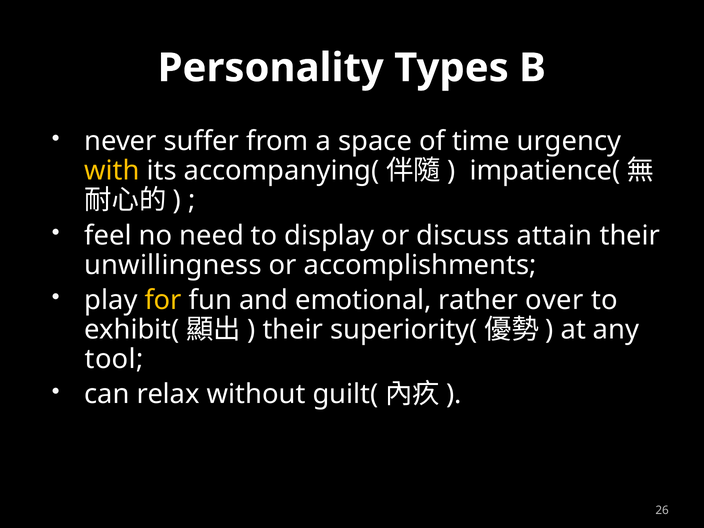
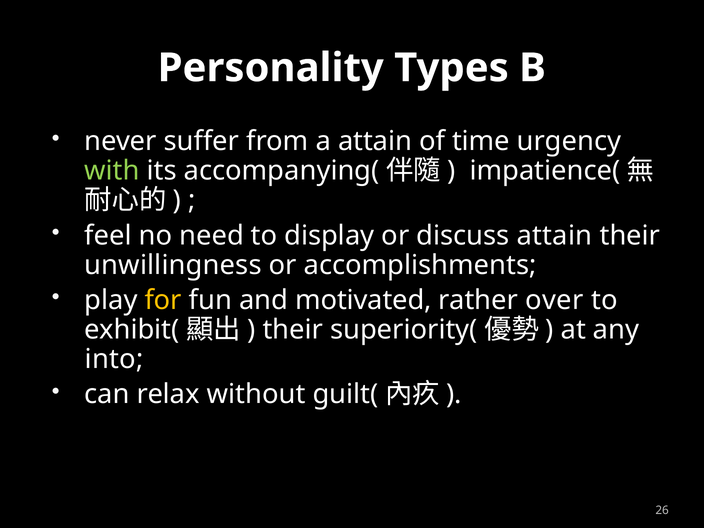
a space: space -> attain
with colour: yellow -> light green
emotional: emotional -> motivated
tool: tool -> into
